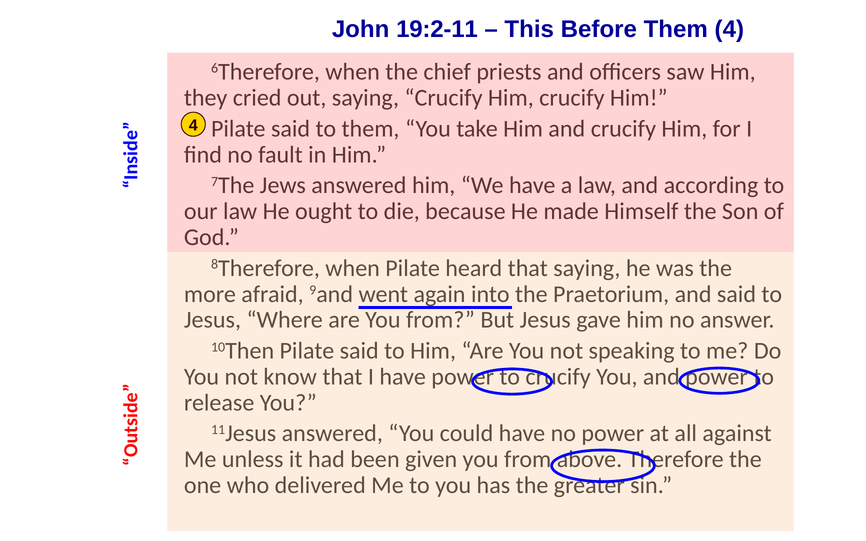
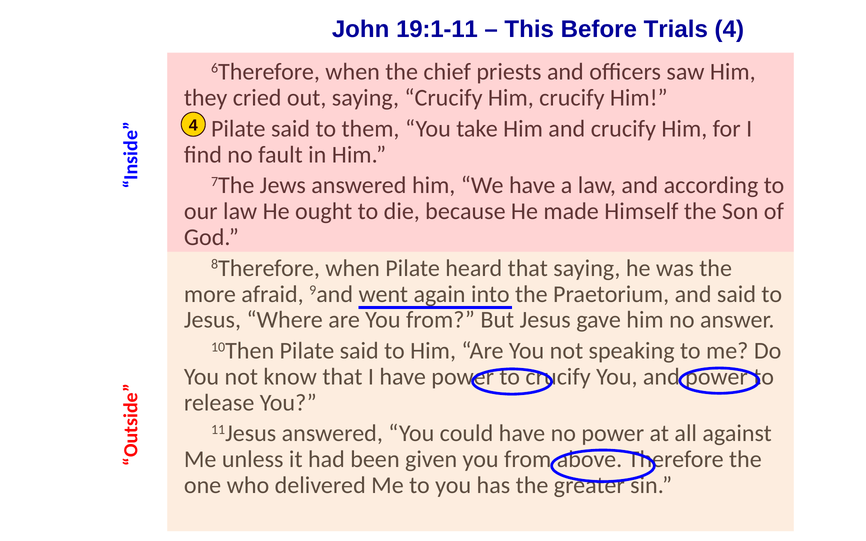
19:2-11: 19:2-11 -> 19:1-11
Before Them: Them -> Trials
